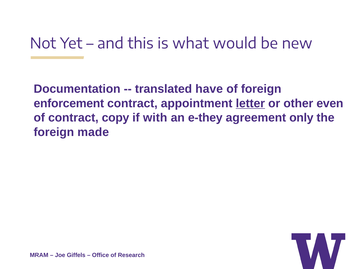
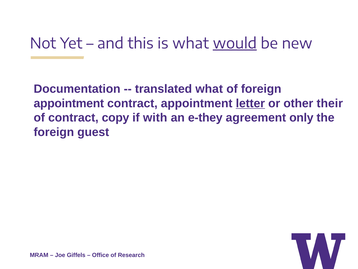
would underline: none -> present
translated have: have -> what
enforcement at (69, 103): enforcement -> appointment
even: even -> their
made: made -> guest
